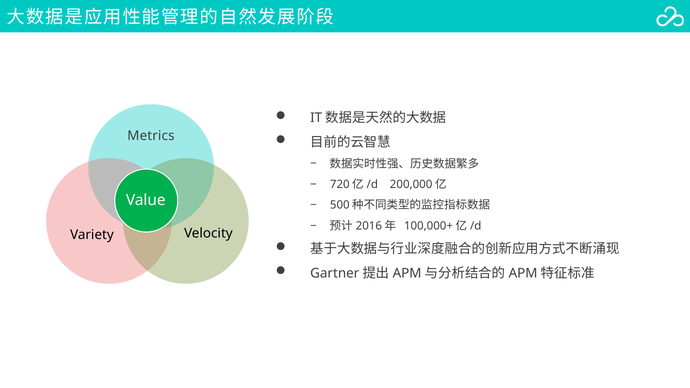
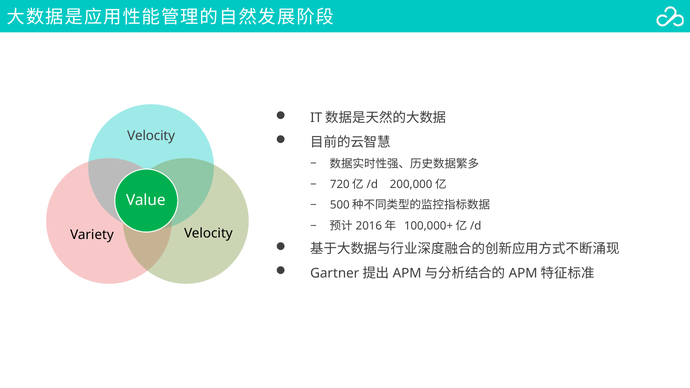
Metrics at (151, 136): Metrics -> Velocity
